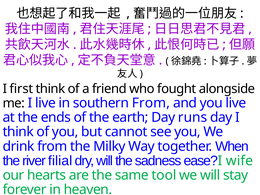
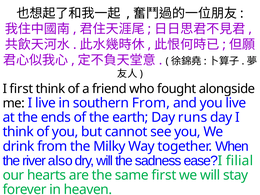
filial: filial -> also
wife: wife -> filial
same tool: tool -> first
